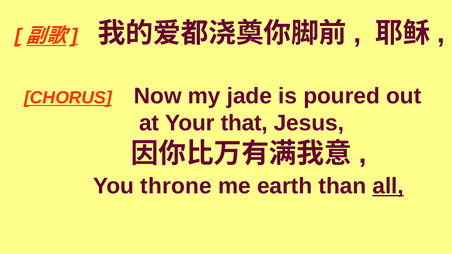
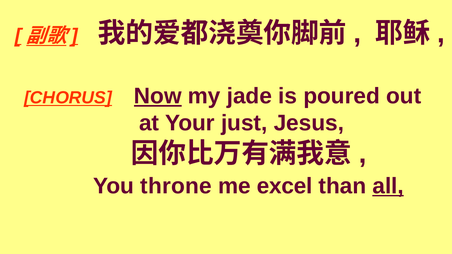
Now underline: none -> present
that: that -> just
earth: earth -> excel
